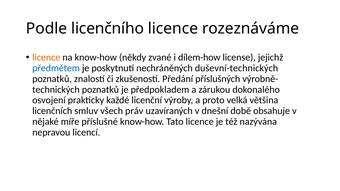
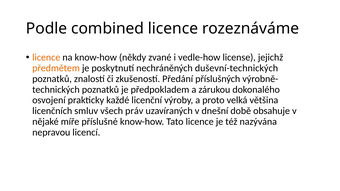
licenčního: licenčního -> combined
dílem-how: dílem-how -> vedle-how
předmětem colour: blue -> orange
